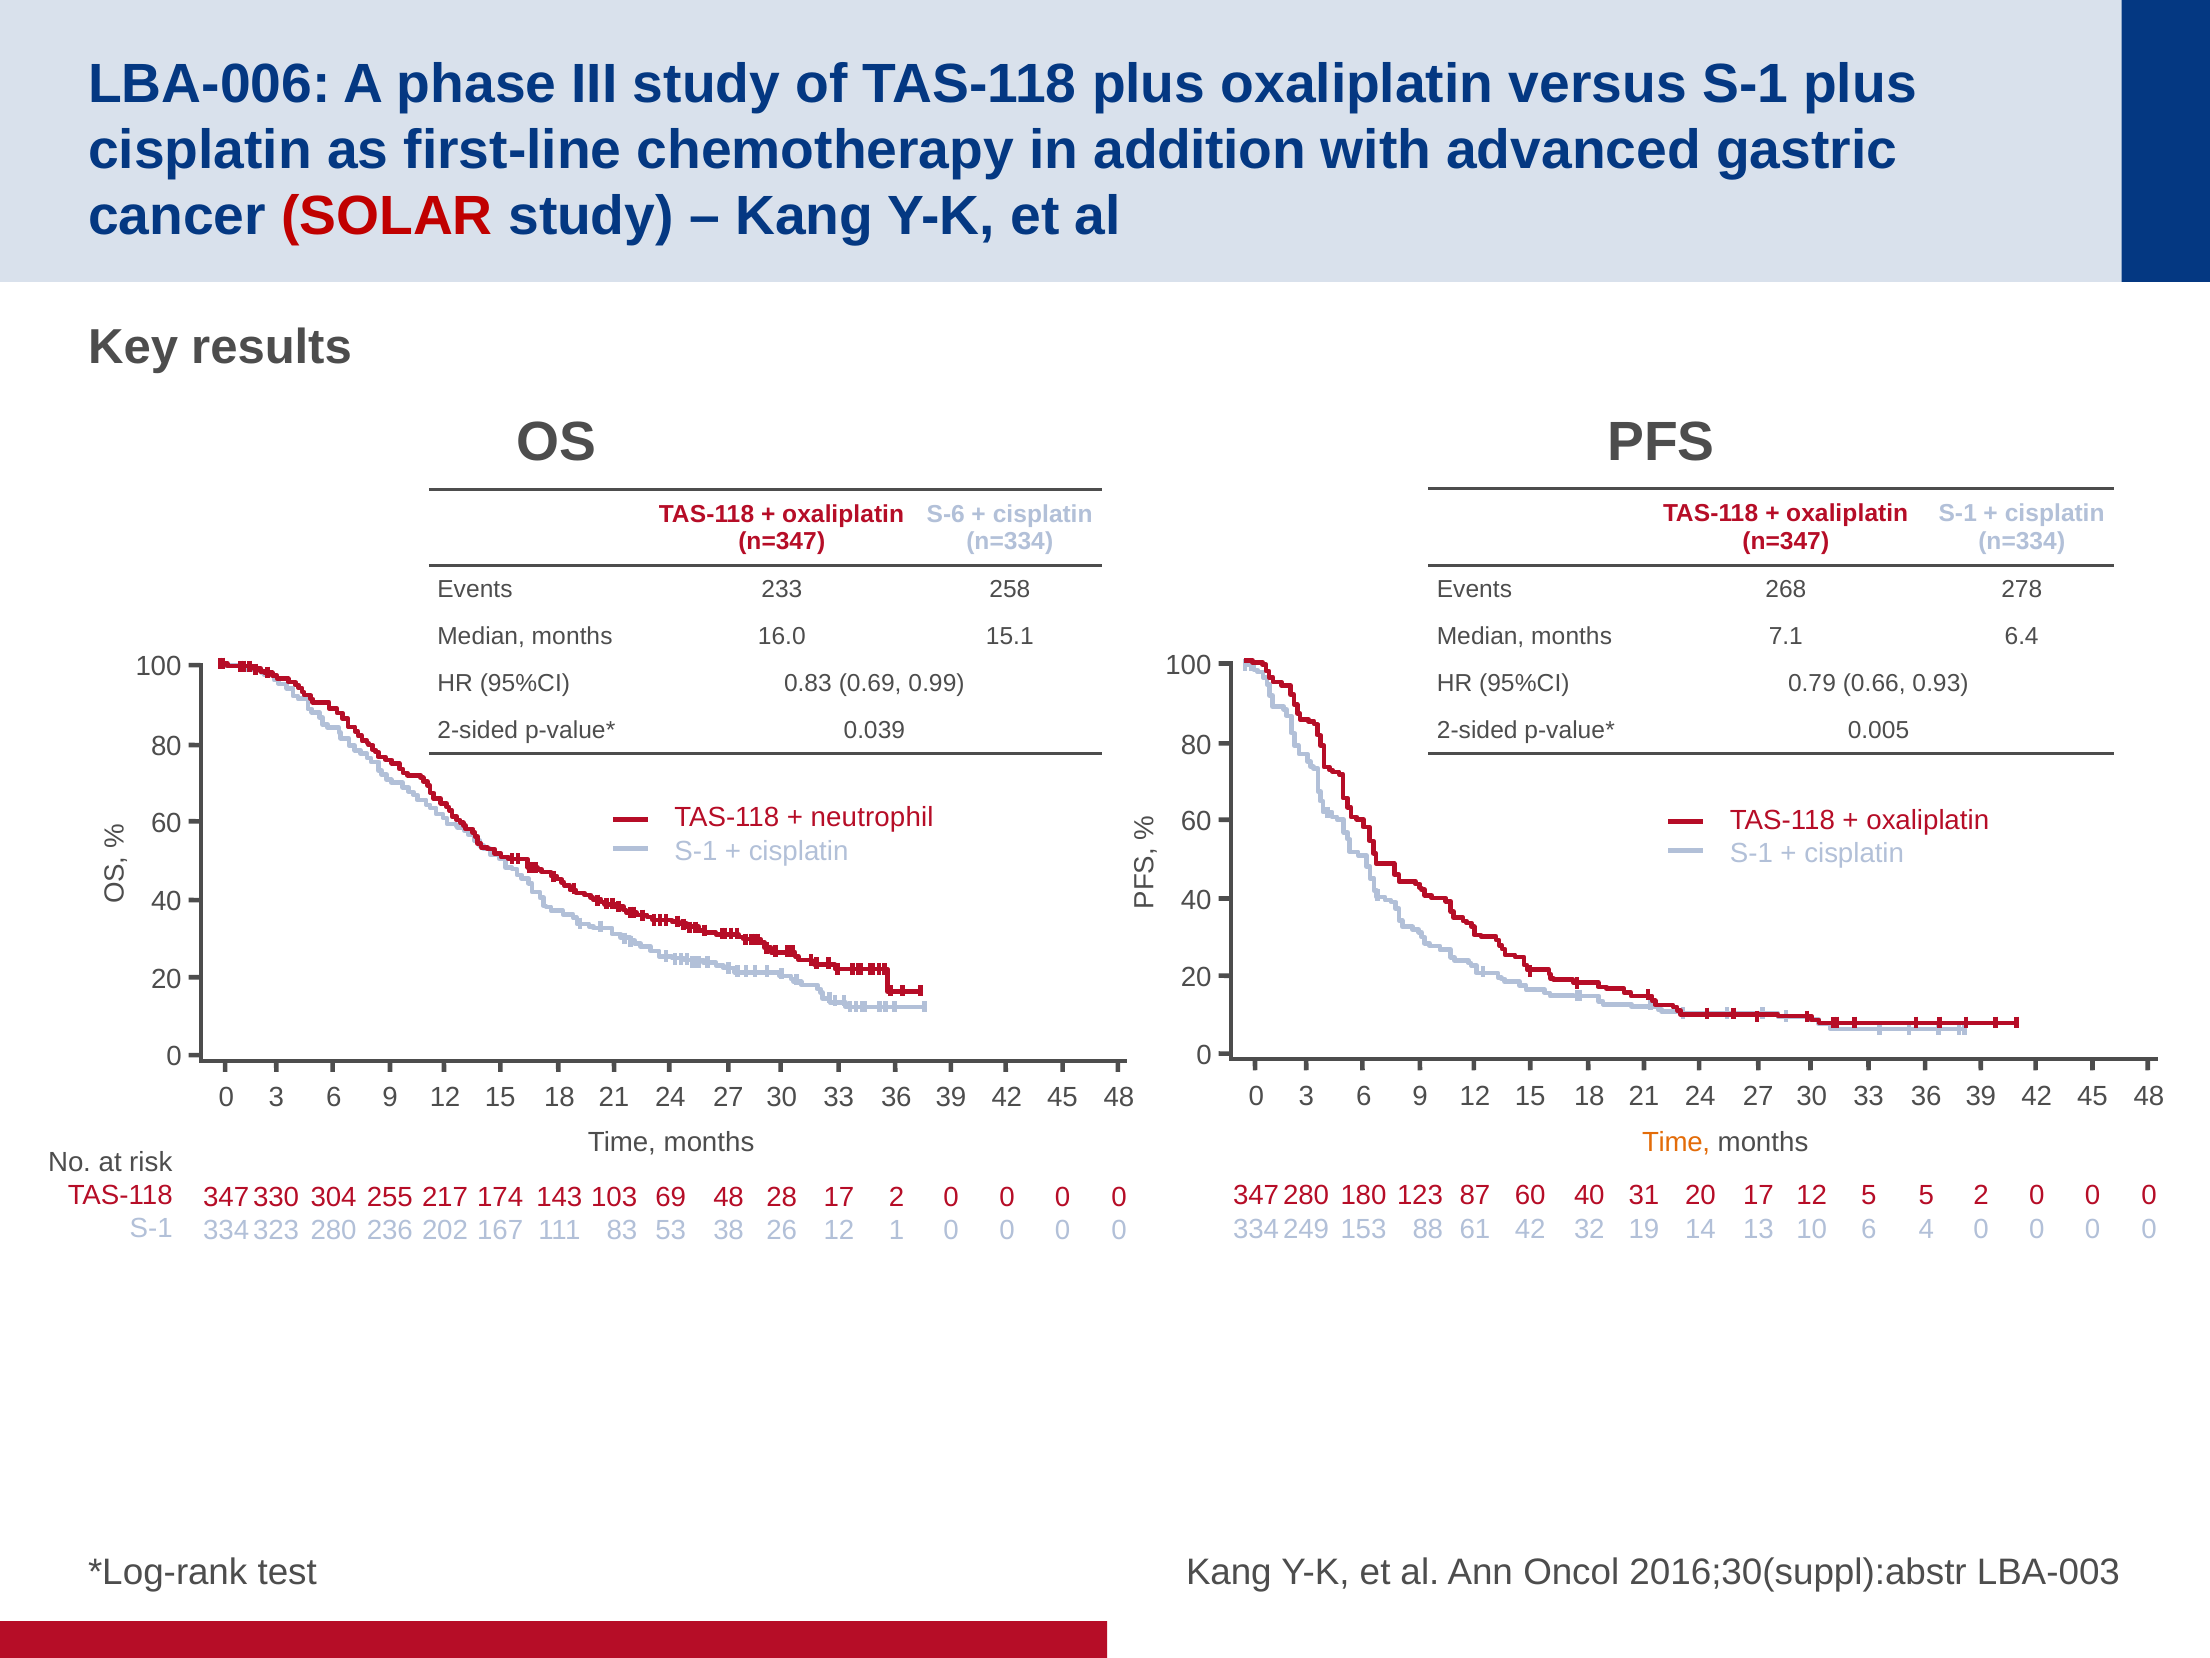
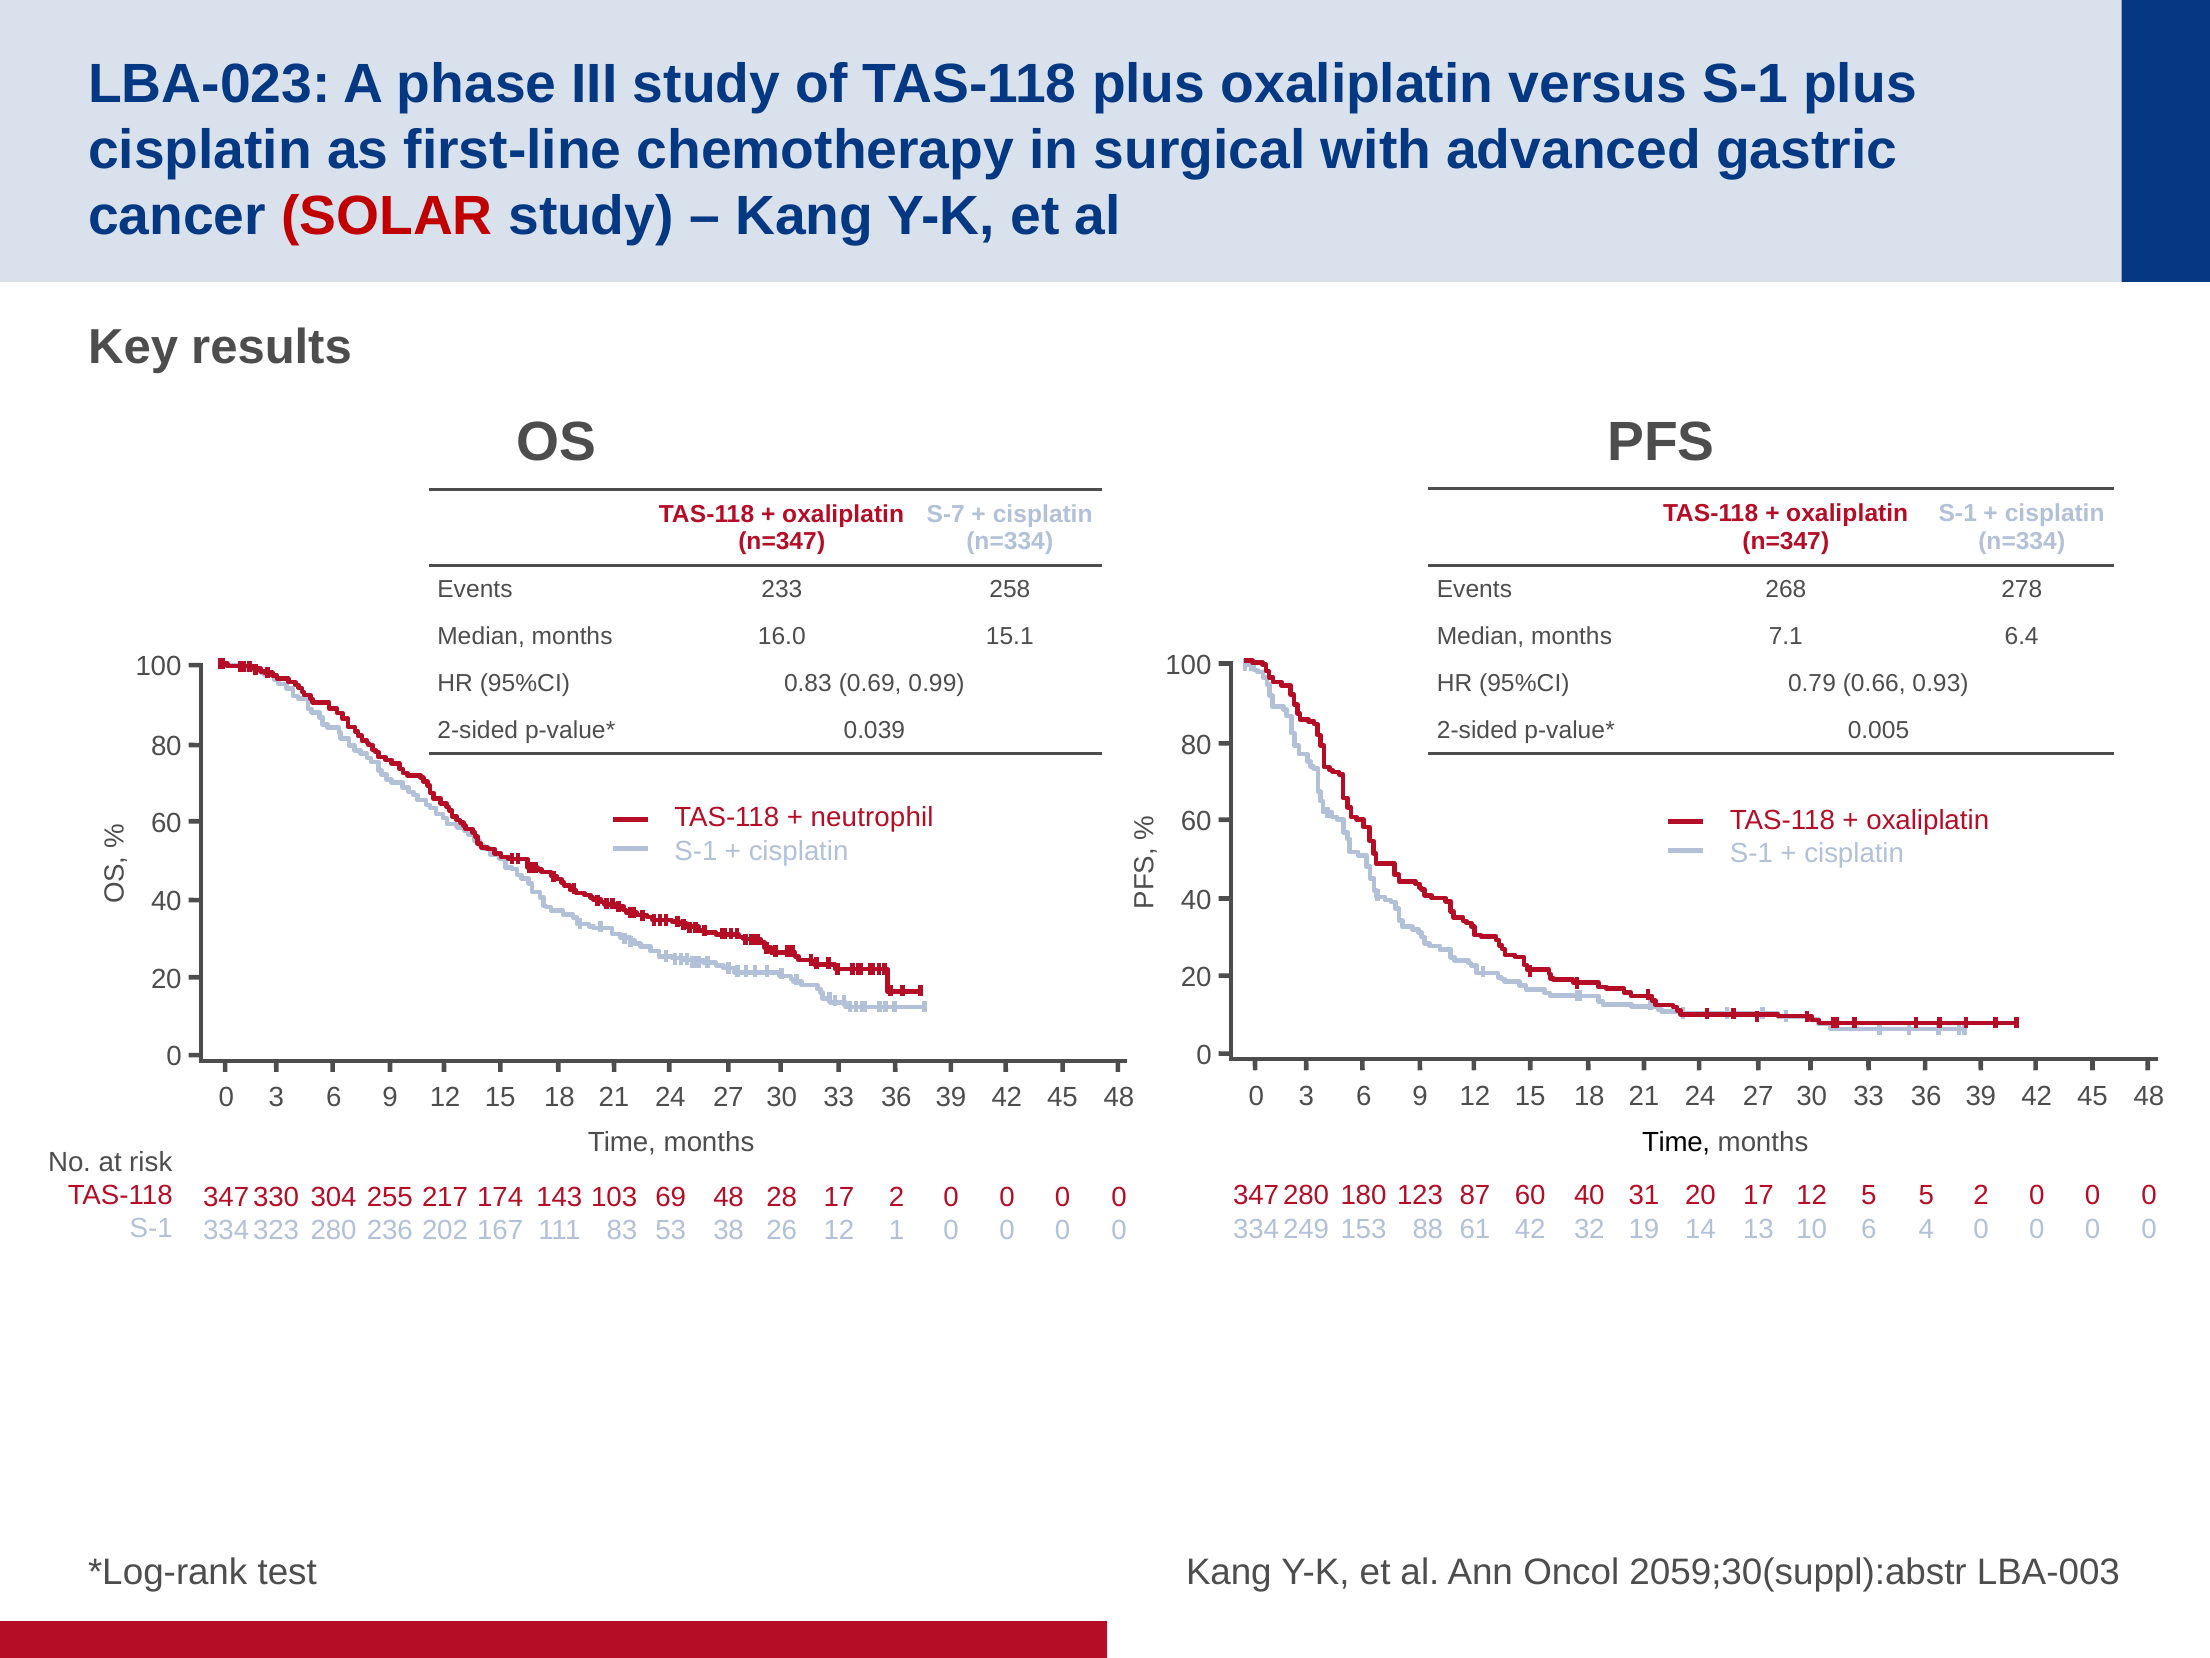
LBA-006: LBA-006 -> LBA-023
addition: addition -> surgical
S-6: S-6 -> S-7
Time at (1676, 1142) colour: orange -> black
2016;30(suppl):abstr: 2016;30(suppl):abstr -> 2059;30(suppl):abstr
